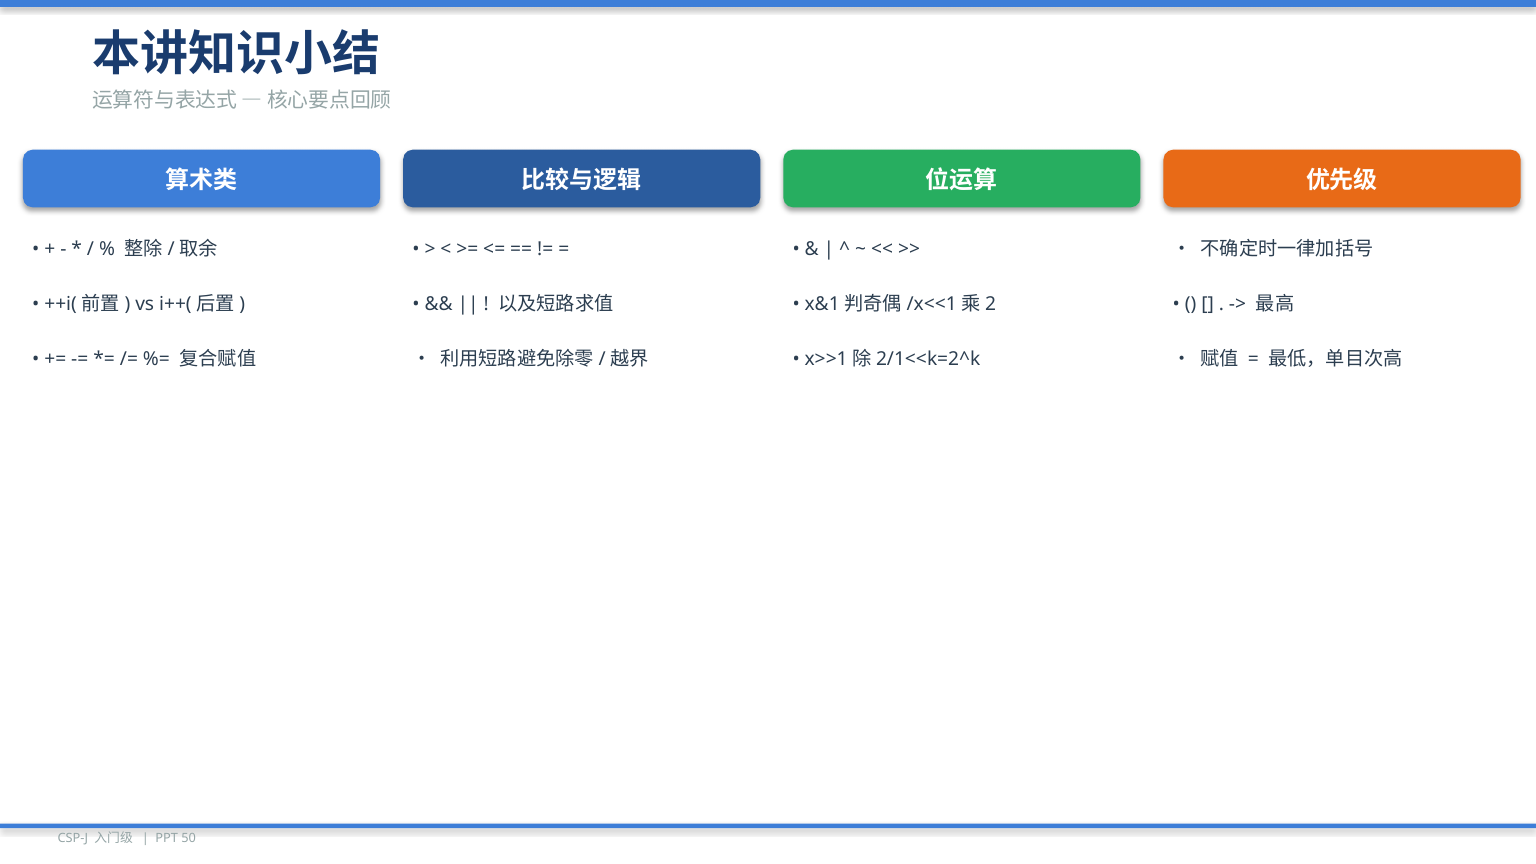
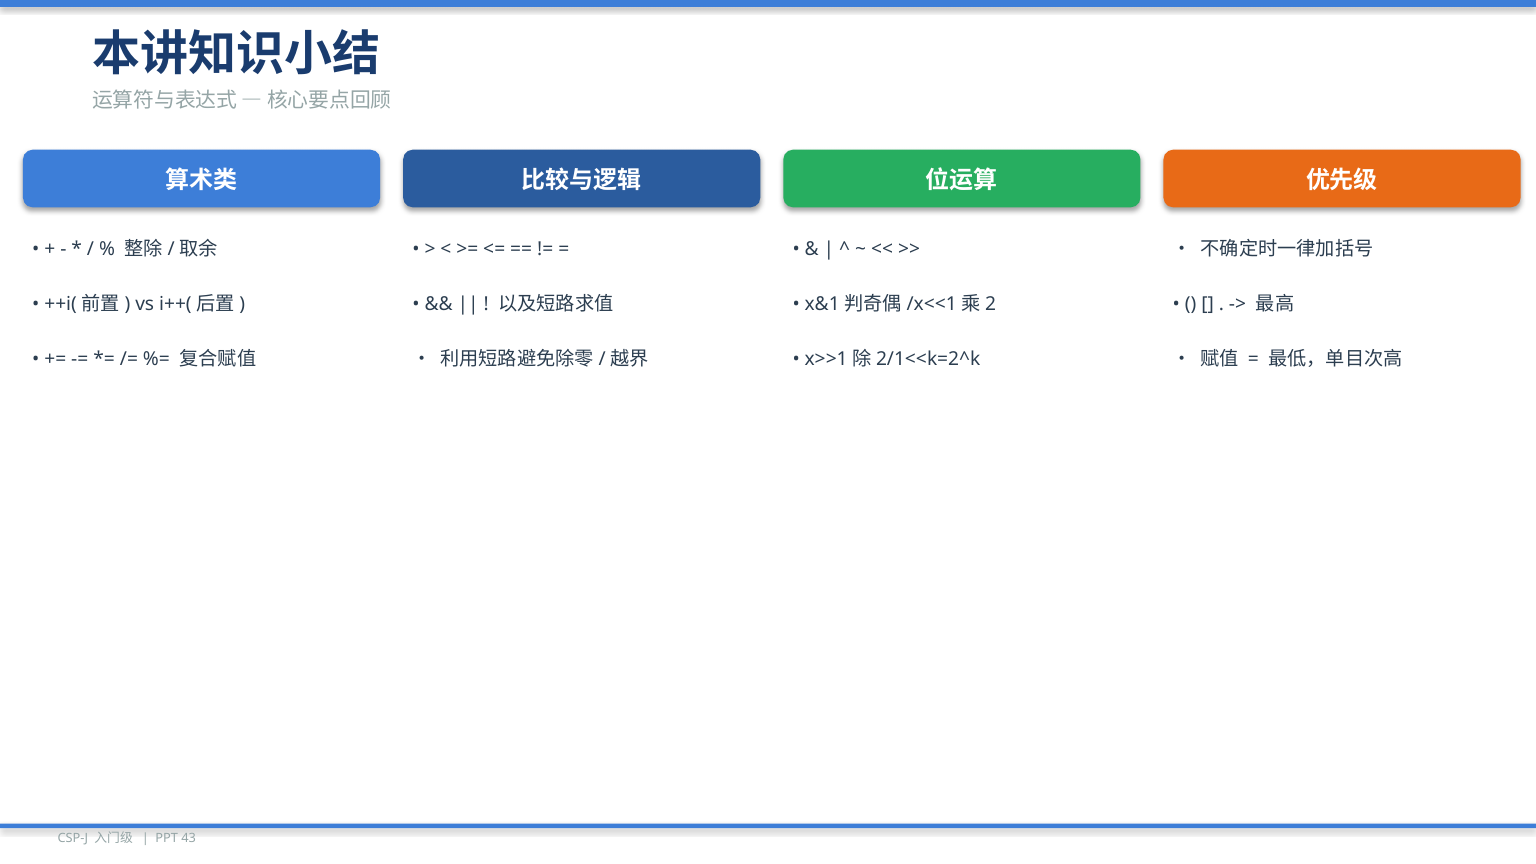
50: 50 -> 43
